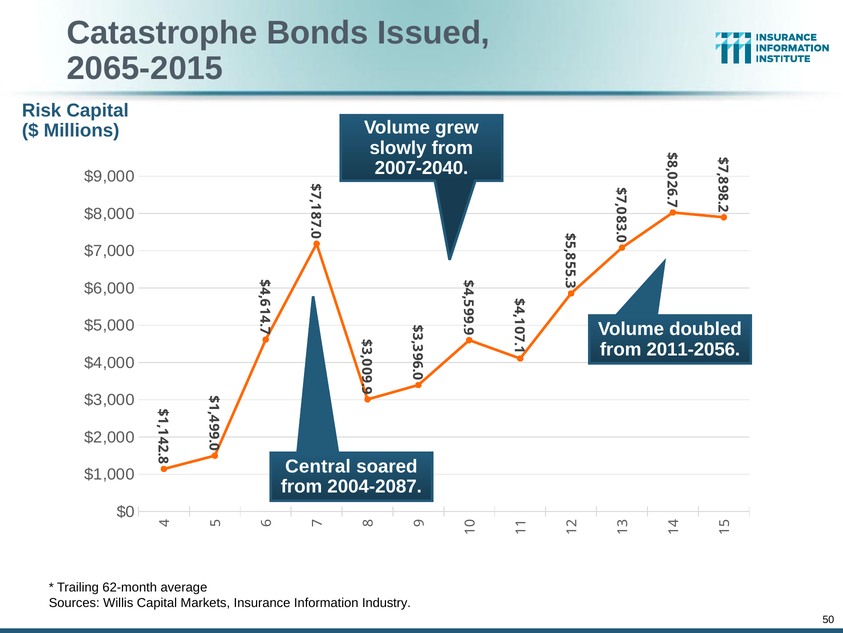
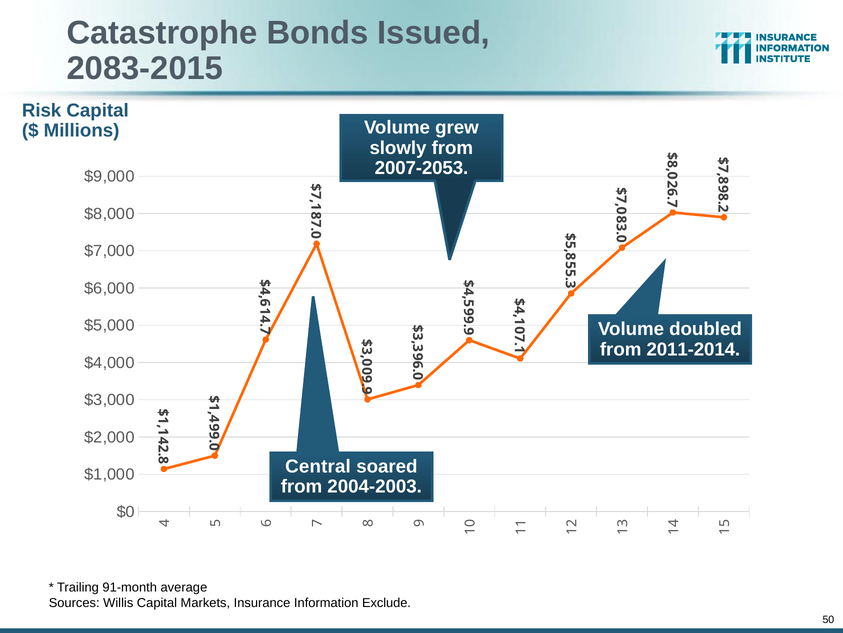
2065-2015: 2065-2015 -> 2083-2015
2007-2040: 2007-2040 -> 2007-2053
2011-2056: 2011-2056 -> 2011-2014
2004-2087: 2004-2087 -> 2004-2003
62-month: 62-month -> 91-month
Industry: Industry -> Exclude
